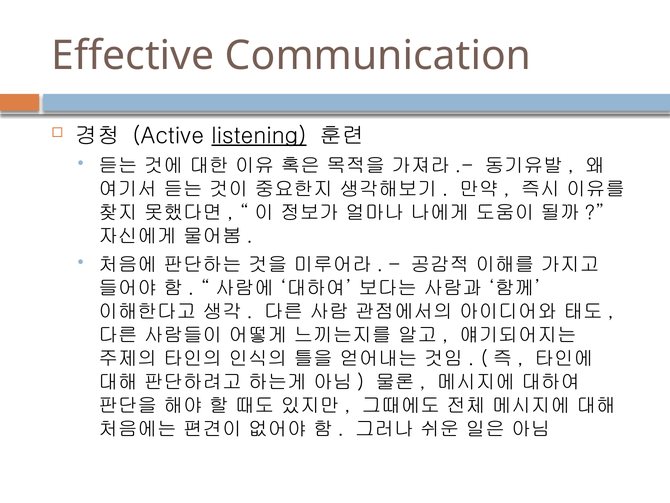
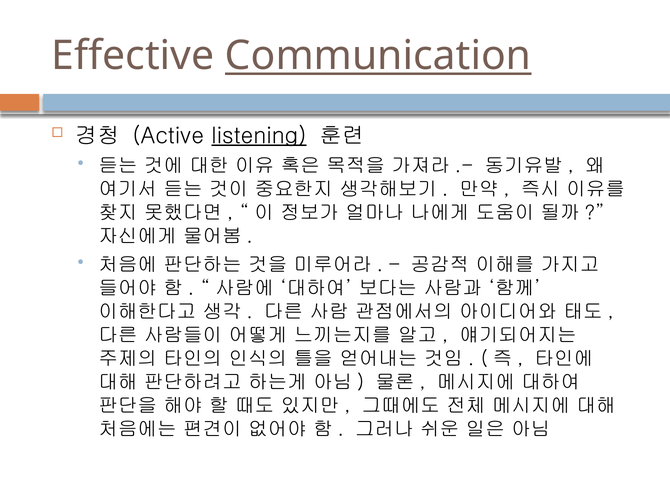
Communication underline: none -> present
